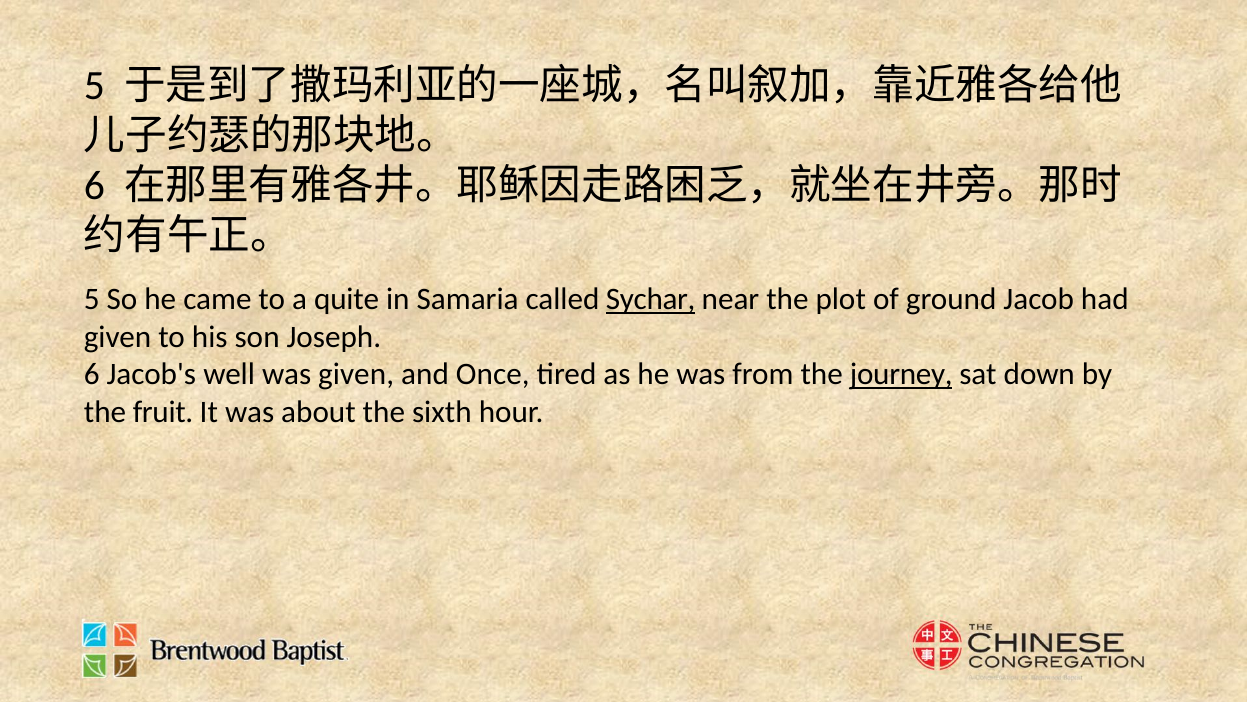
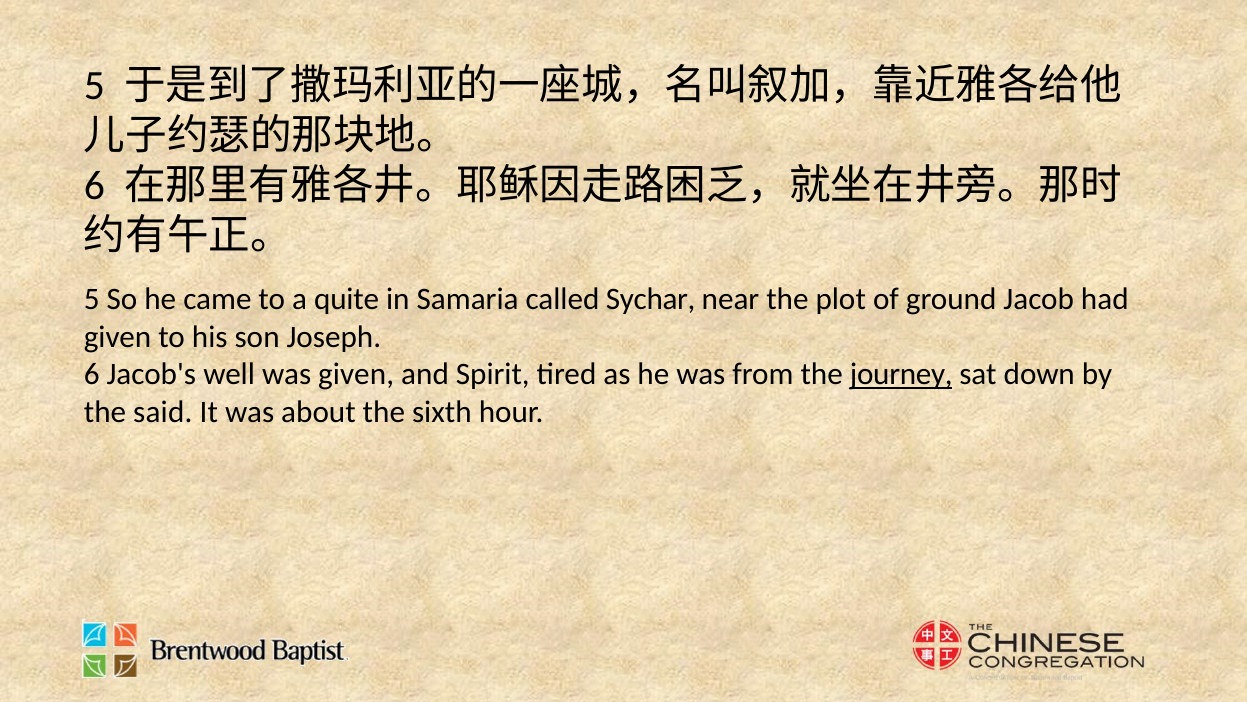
Sychar underline: present -> none
Once: Once -> Spirit
fruit: fruit -> said
